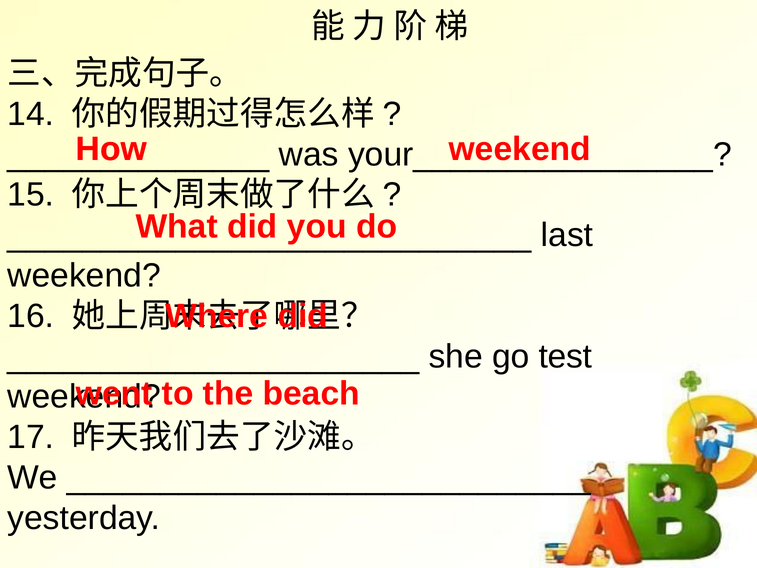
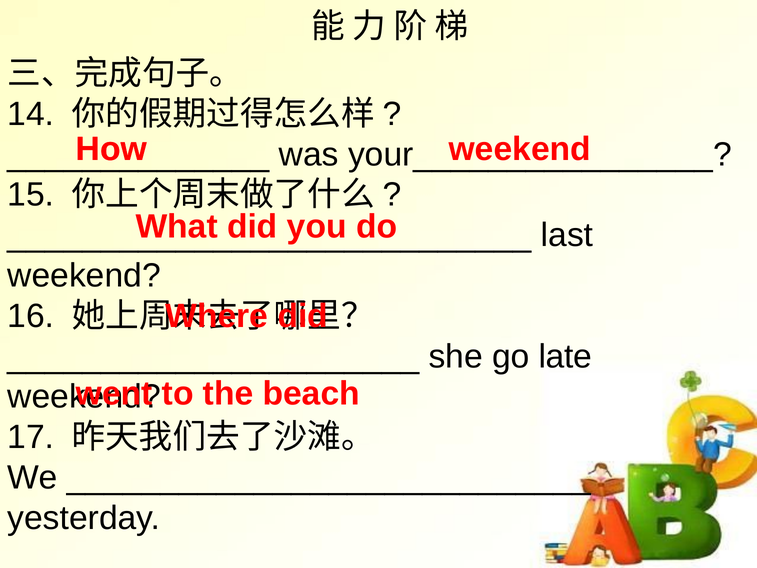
test: test -> late
